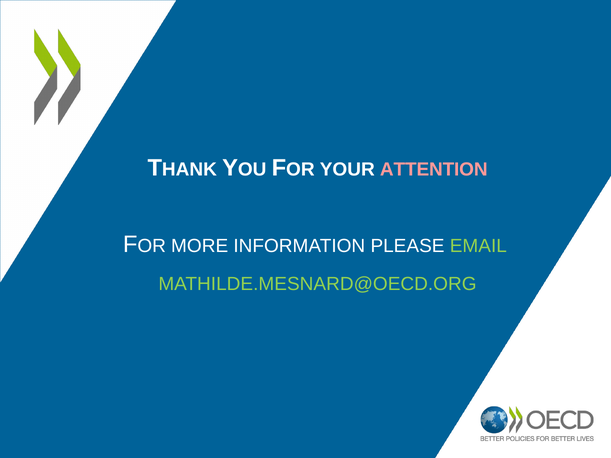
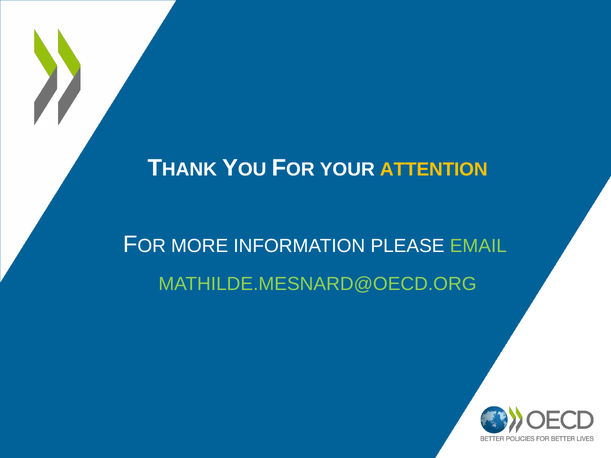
ATTENTION colour: pink -> yellow
